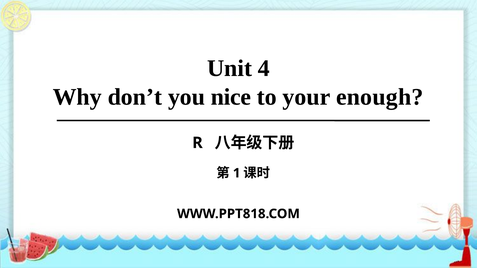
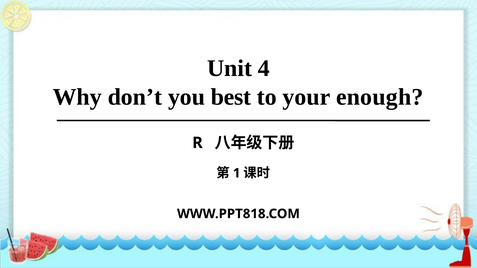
nice: nice -> best
